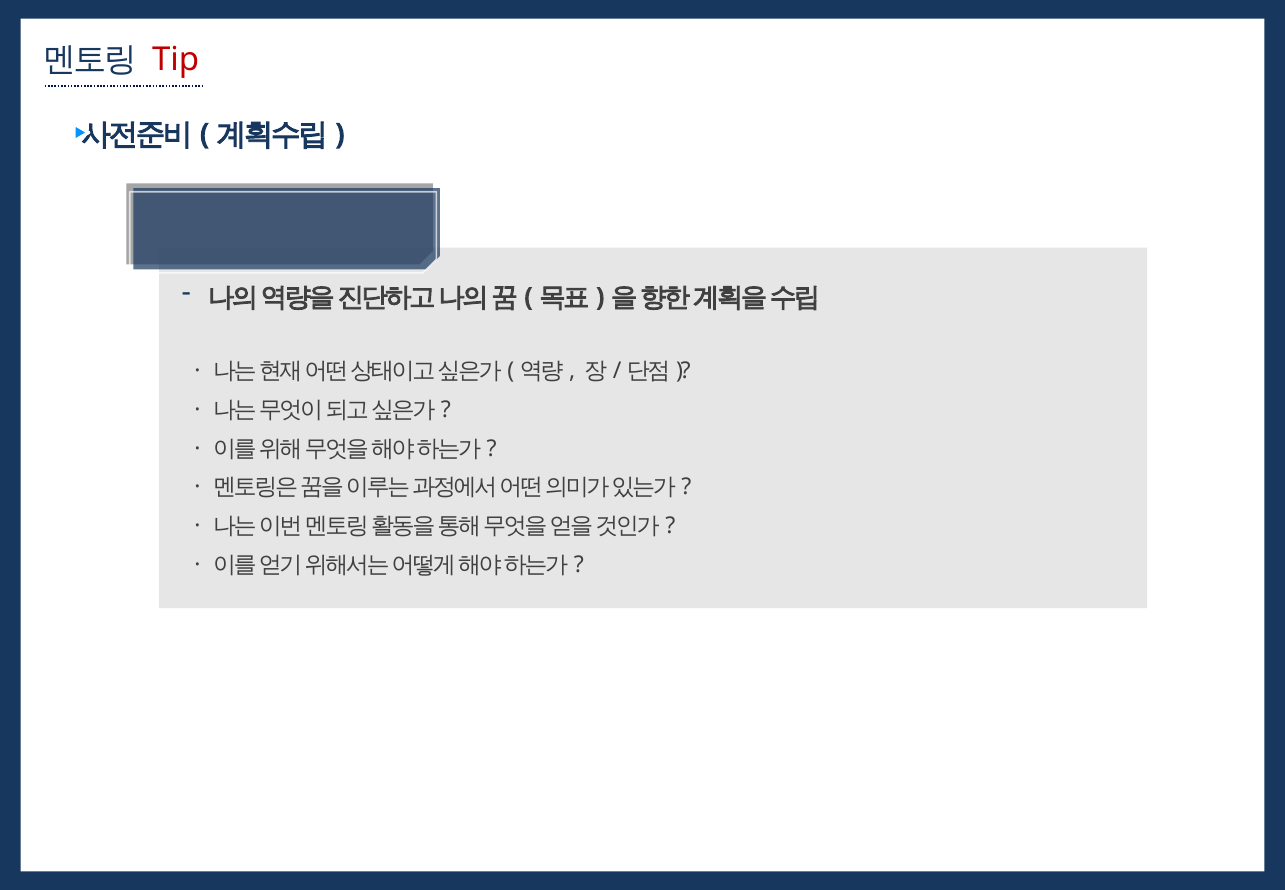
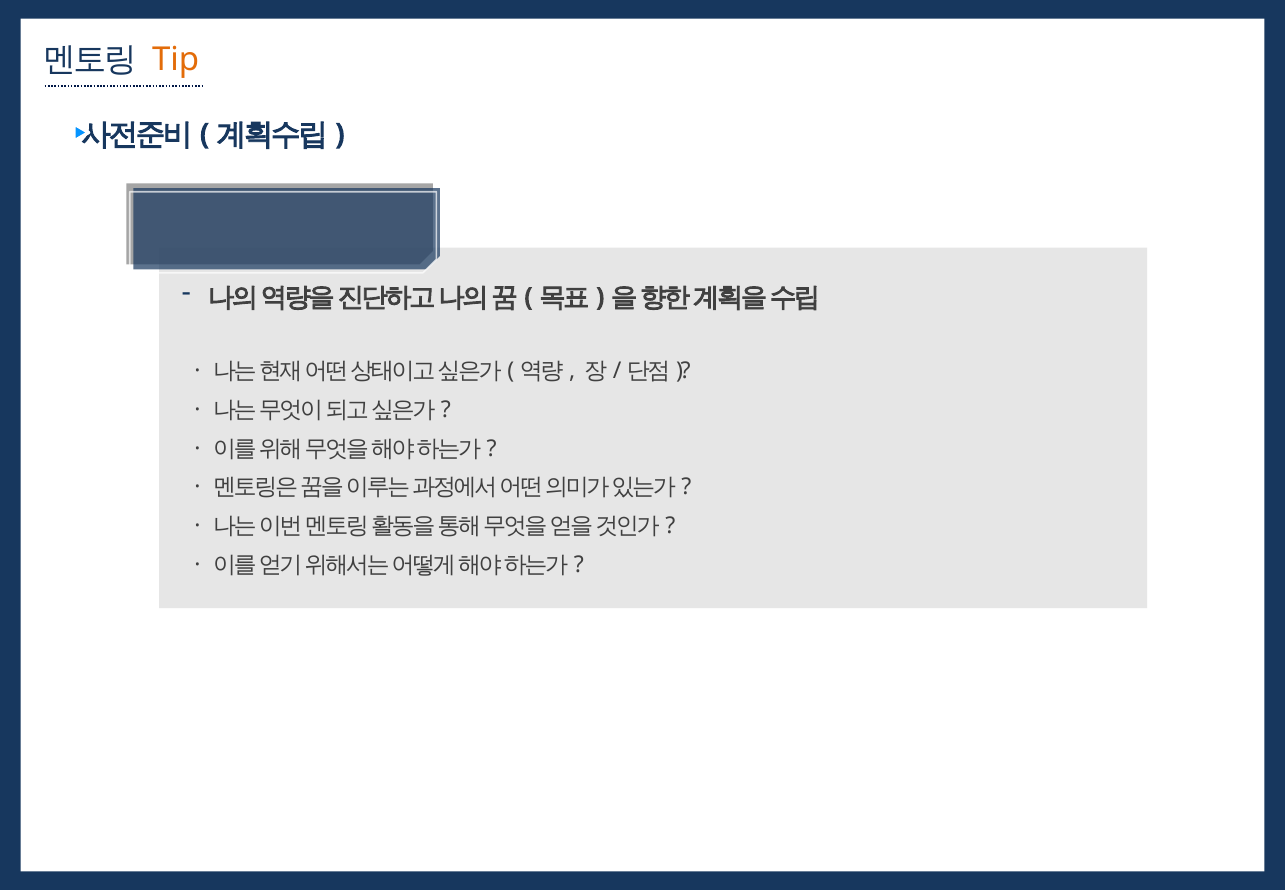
Tip colour: red -> orange
